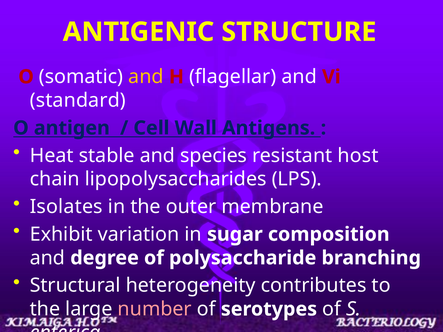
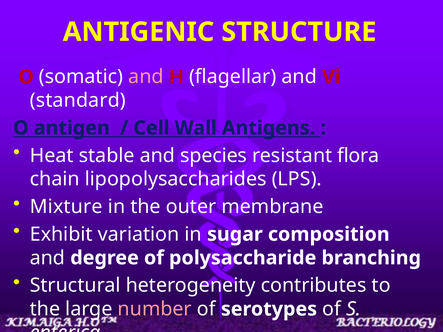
and at (146, 77) colour: yellow -> pink
host: host -> flora
Isolates: Isolates -> Mixture
